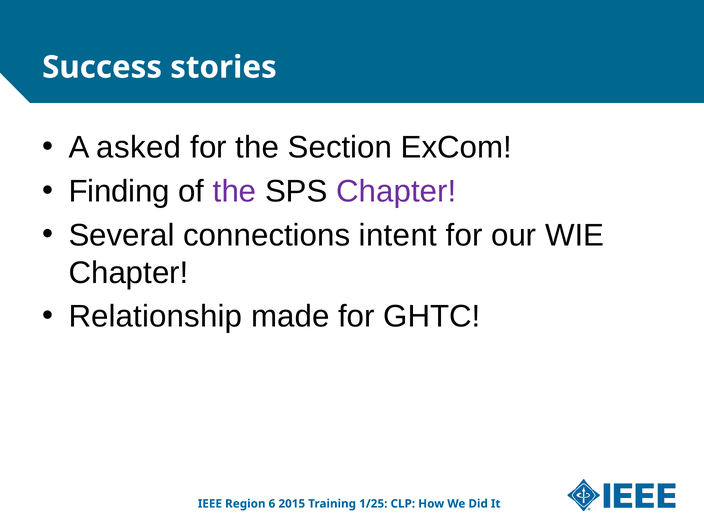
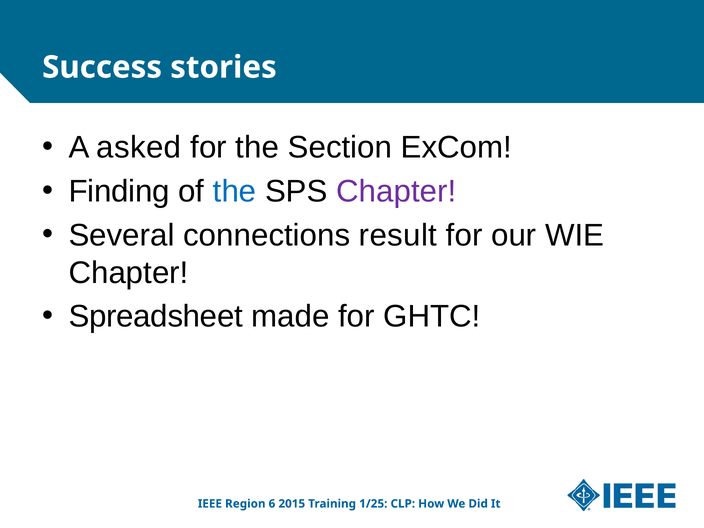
the at (235, 191) colour: purple -> blue
intent: intent -> result
Relationship: Relationship -> Spreadsheet
